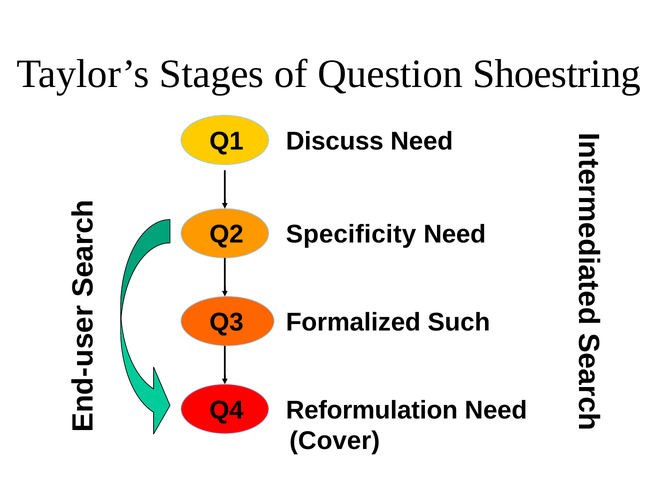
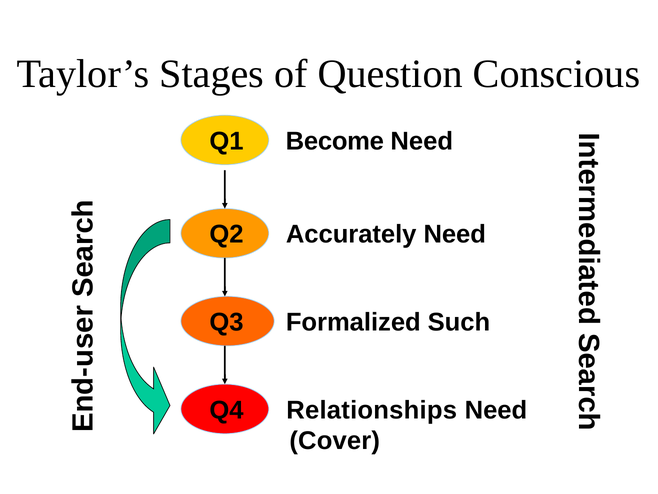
Shoestring: Shoestring -> Conscious
Discuss: Discuss -> Become
Specificity: Specificity -> Accurately
Reformulation: Reformulation -> Relationships
